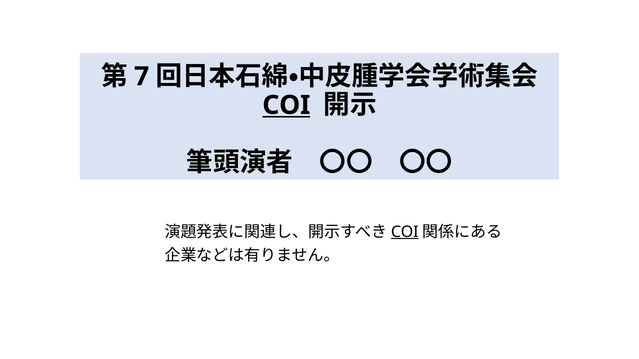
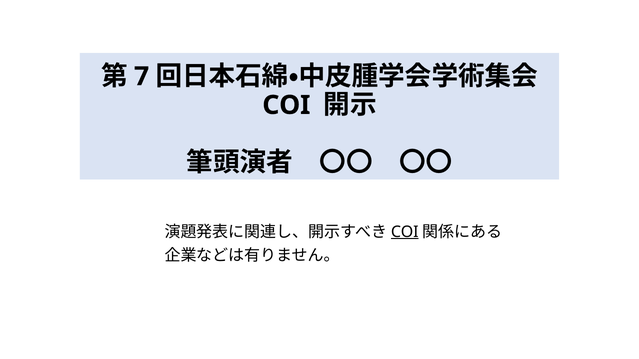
COI at (286, 105) underline: present -> none
